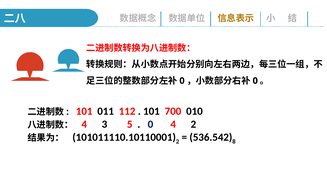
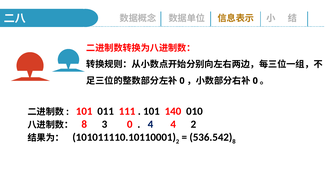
112: 112 -> 111
700: 700 -> 140
4 at (84, 124): 4 -> 8
3 5: 5 -> 0
0 at (150, 124): 0 -> 4
